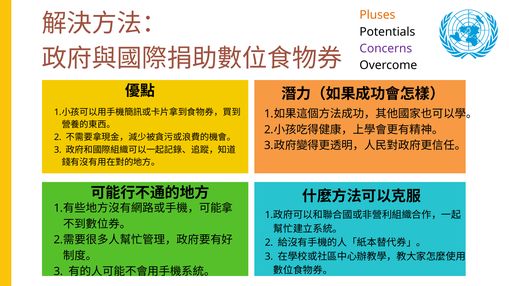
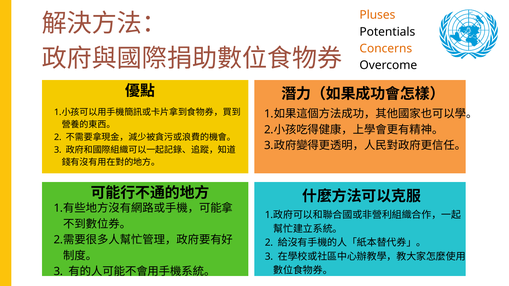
Concerns colour: purple -> orange
